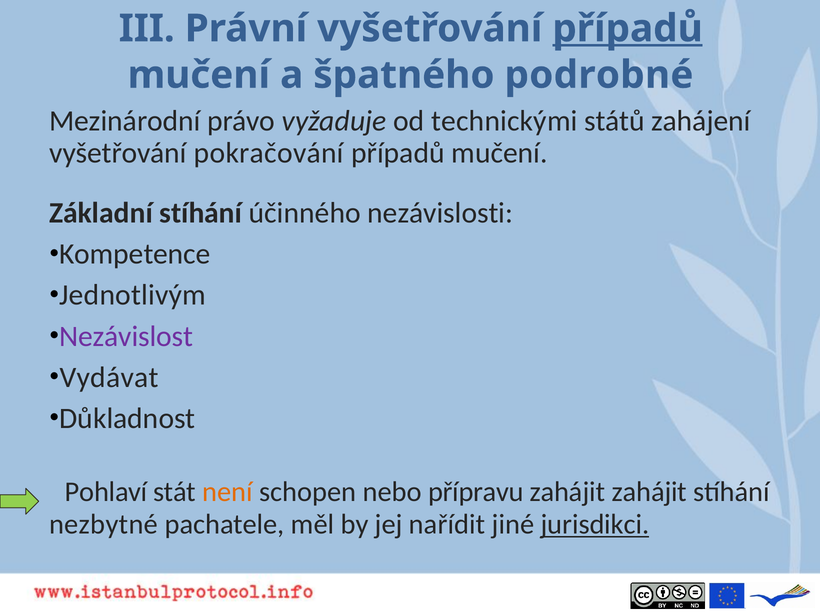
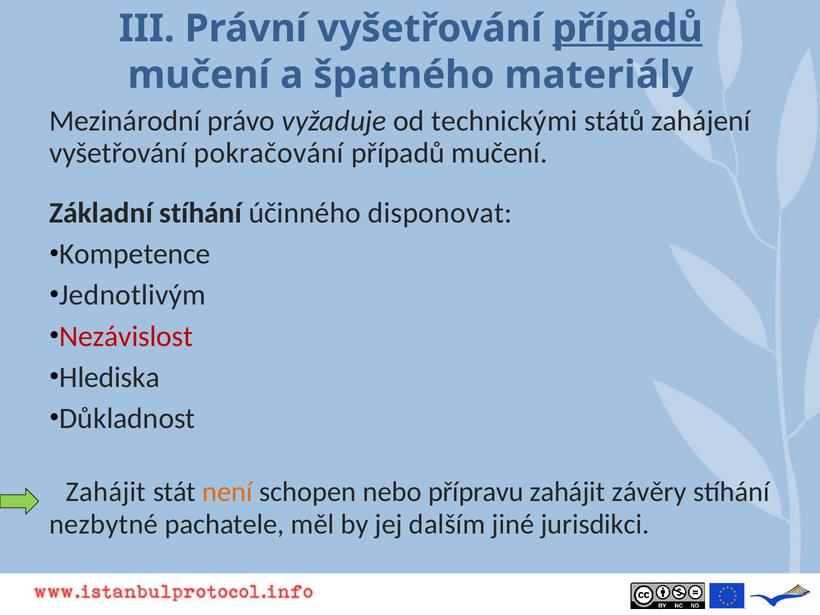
podrobné: podrobné -> materiály
nezávislosti: nezávislosti -> disponovat
Nezávislost colour: purple -> red
Vydávat: Vydávat -> Hlediska
Pohlaví at (106, 492): Pohlaví -> Zahájit
zahájit zahájit: zahájit -> závěry
nařídit: nařídit -> dalším
jurisdikci underline: present -> none
